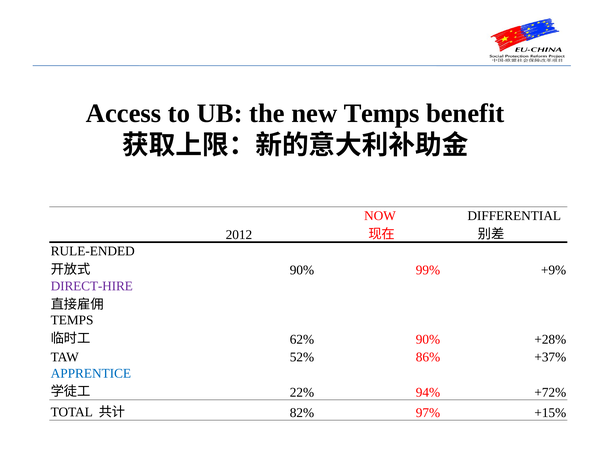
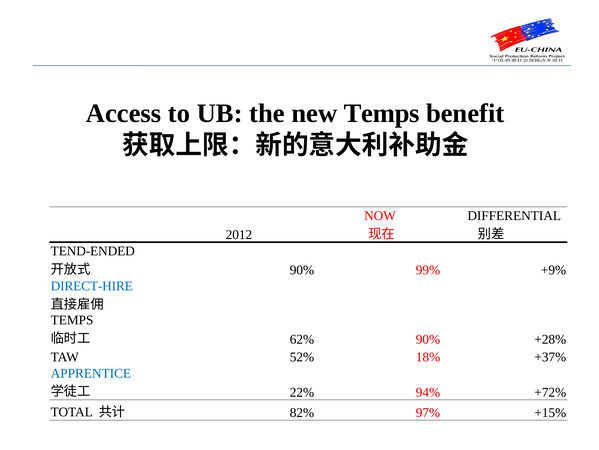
RULE-ENDED: RULE-ENDED -> TEND-ENDED
DIRECT-HIRE colour: purple -> blue
86%: 86% -> 18%
